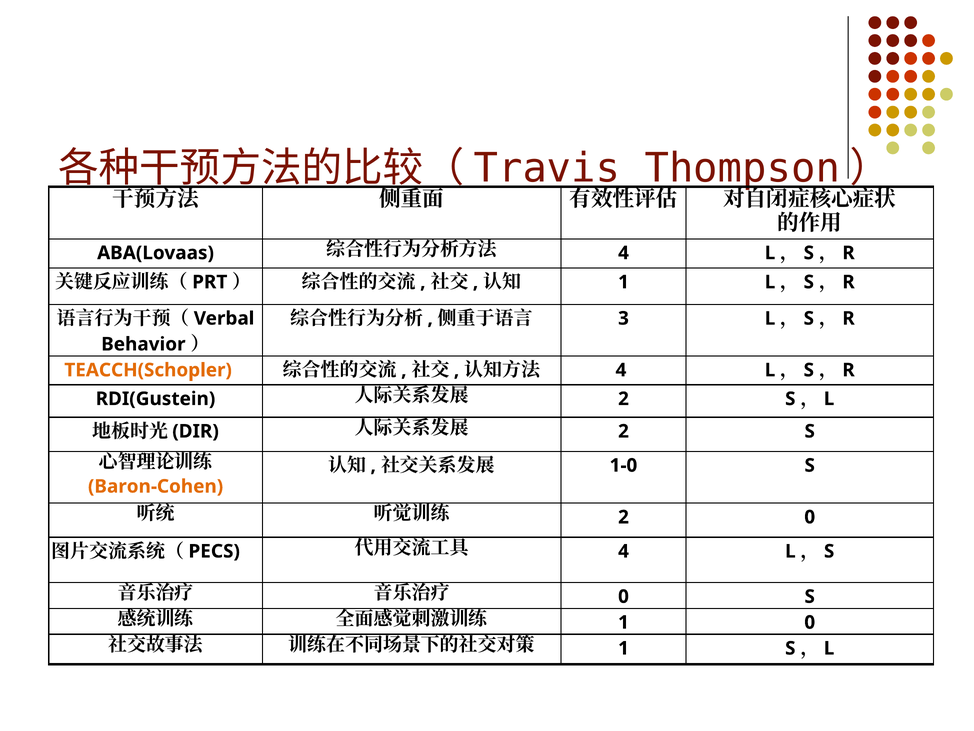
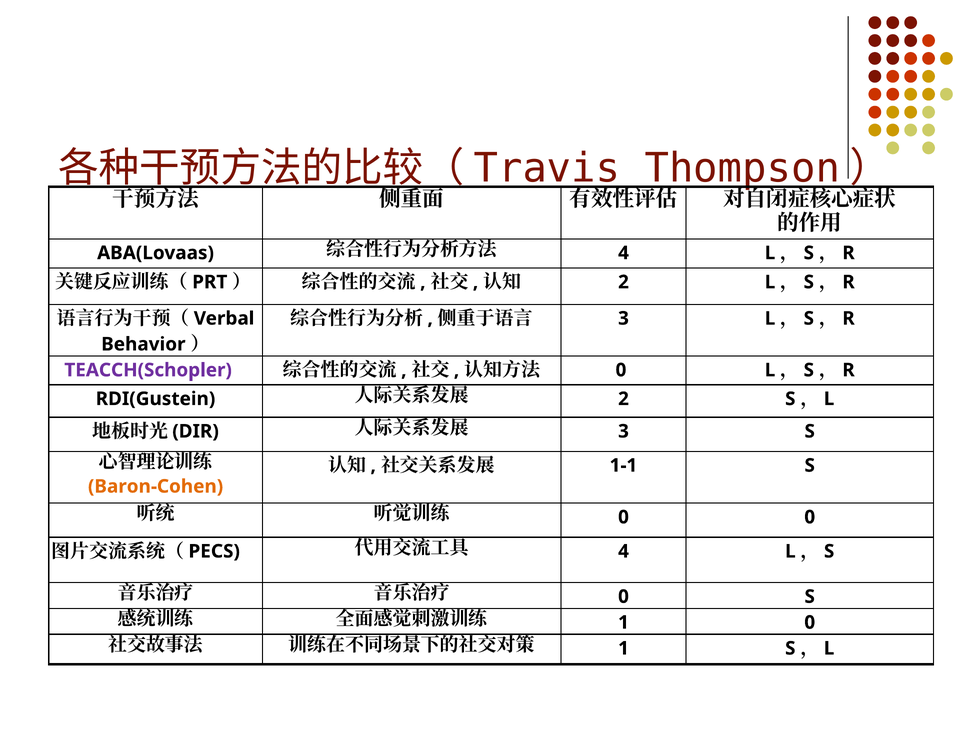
1 at (623, 282): 1 -> 2
TEACCH(Schopler colour: orange -> purple
4 at (621, 370): 4 -> 0
2 at (623, 431): 2 -> 3
1-0: 1-0 -> 1-1
2 at (623, 517): 2 -> 0
